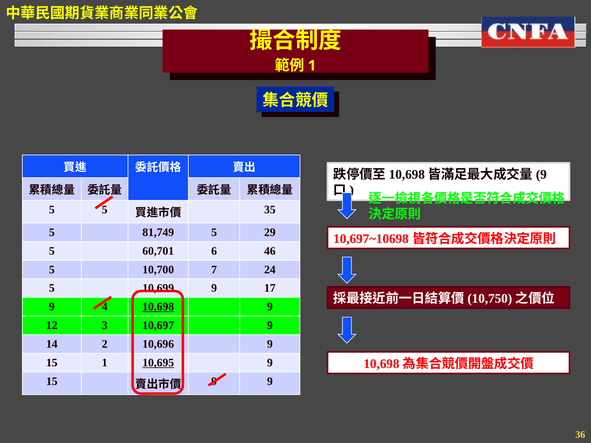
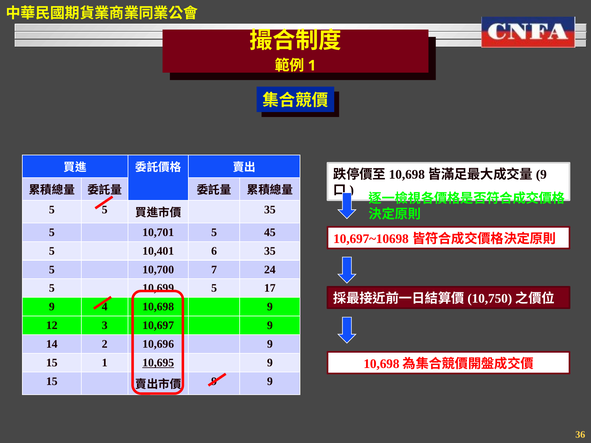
81,749: 81,749 -> 10,701
29: 29 -> 45
60,701: 60,701 -> 10,401
6 46: 46 -> 35
9 at (214, 288): 9 -> 5
10,698 underline: present -> none
